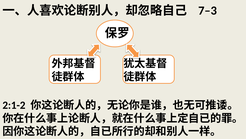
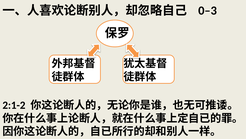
7–3: 7–3 -> 0–3
